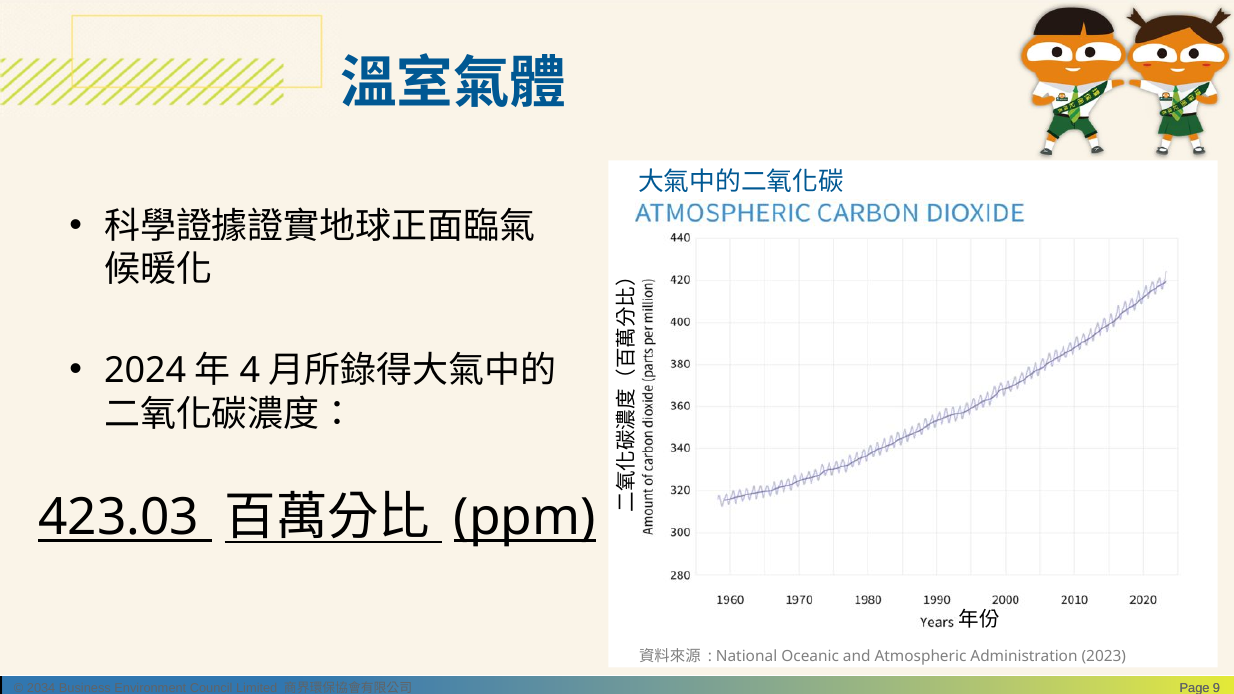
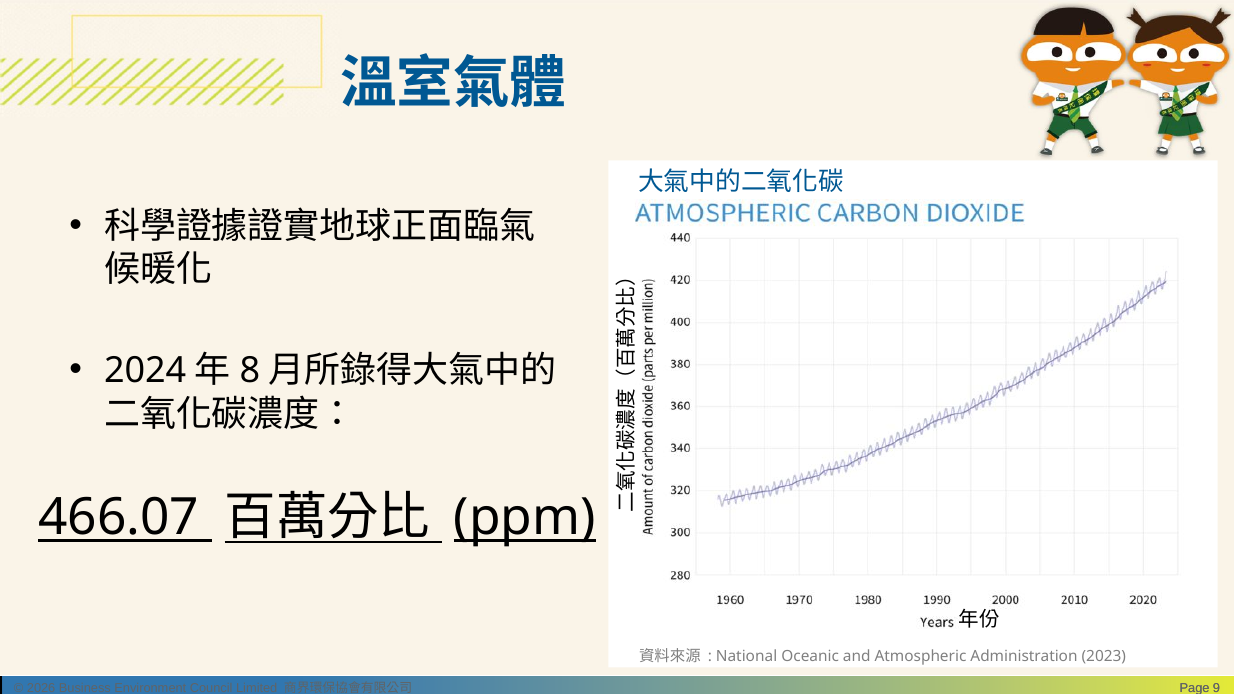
4: 4 -> 8
423.03: 423.03 -> 466.07
2034: 2034 -> 2026
